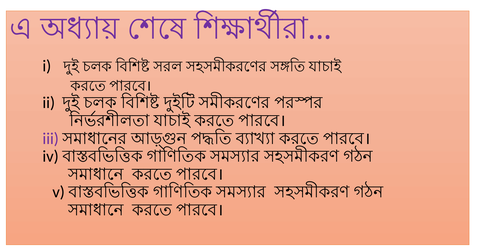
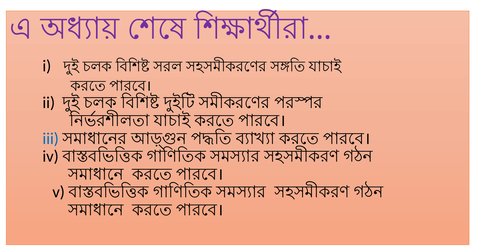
iii colour: purple -> blue
